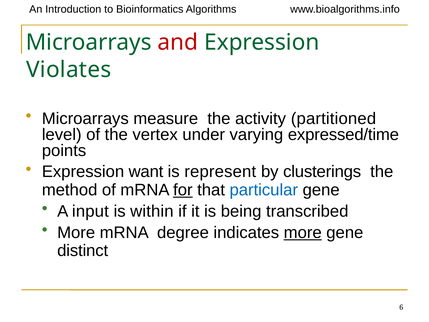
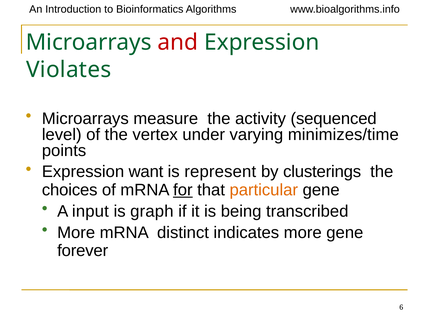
partitioned: partitioned -> sequenced
expressed/time: expressed/time -> minimizes/time
method: method -> choices
particular colour: blue -> orange
within: within -> graph
degree: degree -> distinct
more at (303, 232) underline: present -> none
distinct: distinct -> forever
